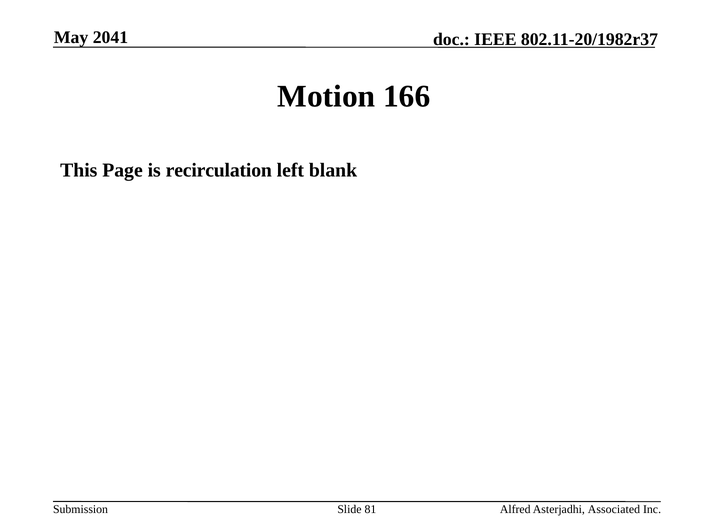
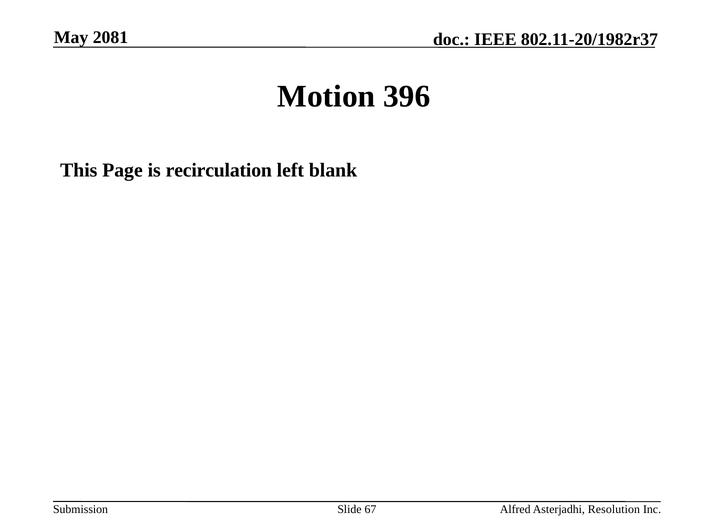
2041: 2041 -> 2081
166: 166 -> 396
81: 81 -> 67
Associated: Associated -> Resolution
